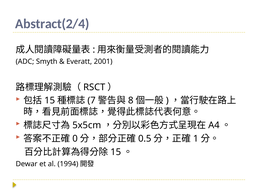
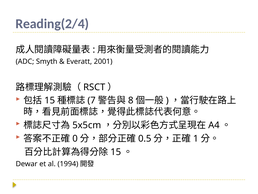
Abstract(2/4: Abstract(2/4 -> Reading(2/4
